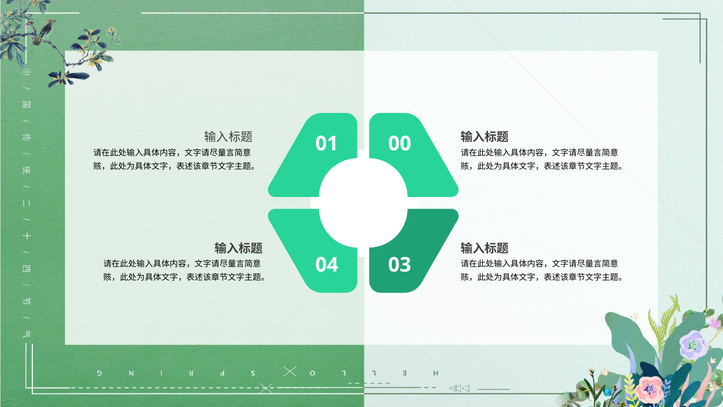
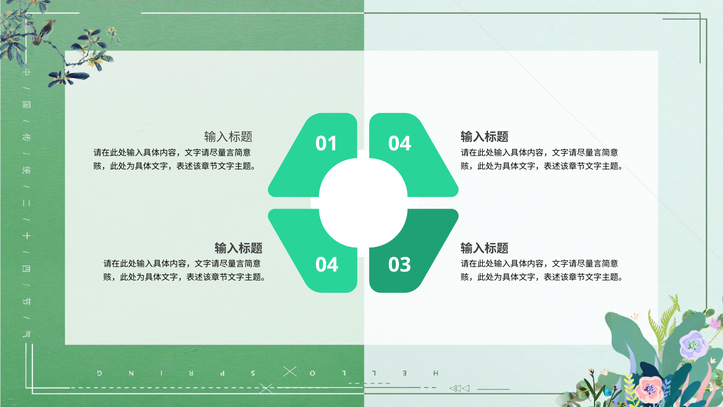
01 00: 00 -> 04
